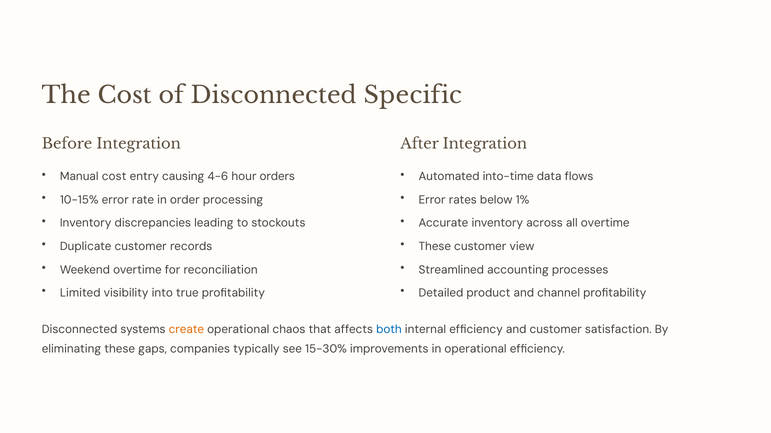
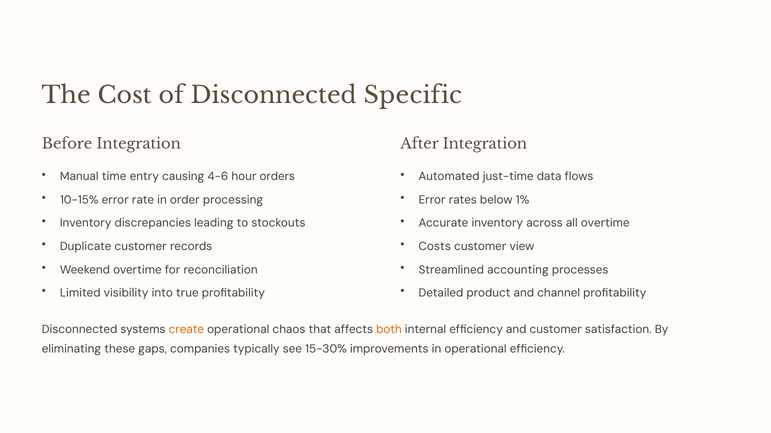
Manual cost: cost -> time
into-time: into-time -> just-time
These at (435, 247): These -> Costs
both colour: blue -> orange
